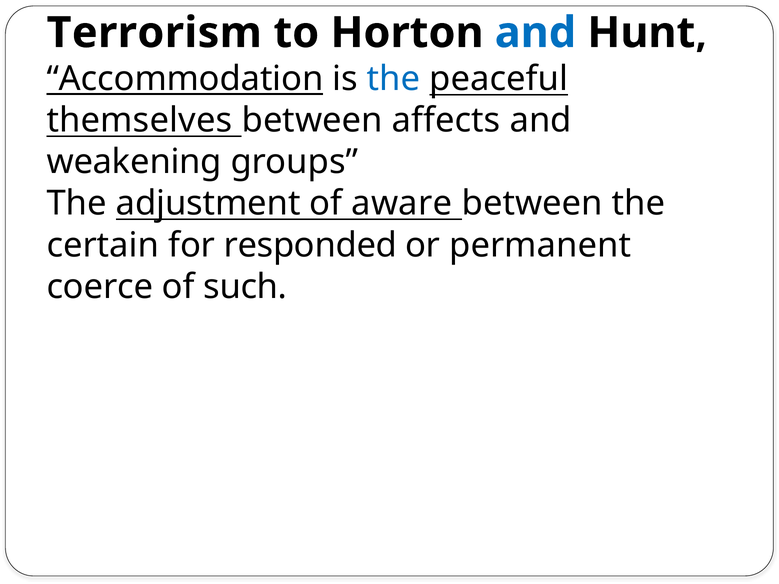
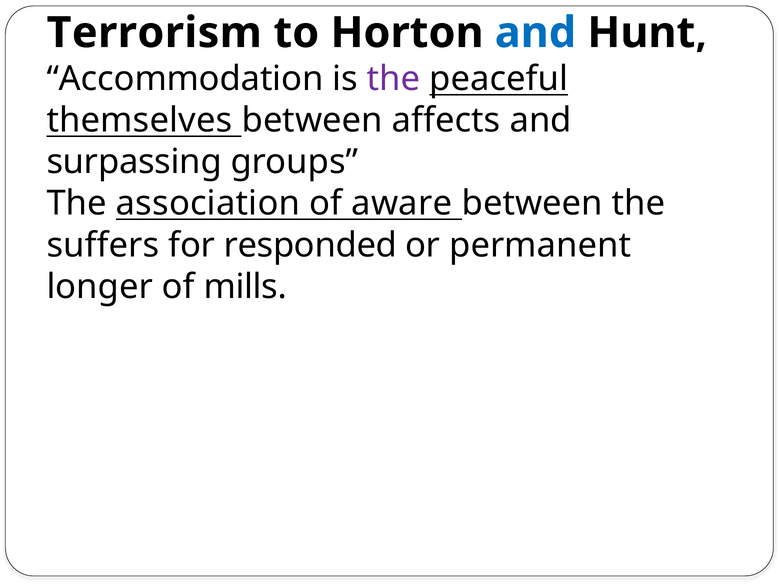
Accommodation underline: present -> none
the at (393, 79) colour: blue -> purple
weakening: weakening -> surpassing
adjustment: adjustment -> association
certain: certain -> suffers
coerce: coerce -> longer
such: such -> mills
